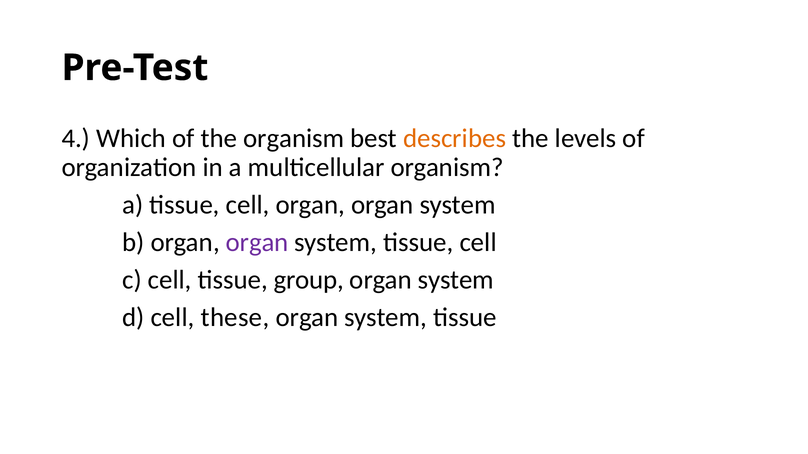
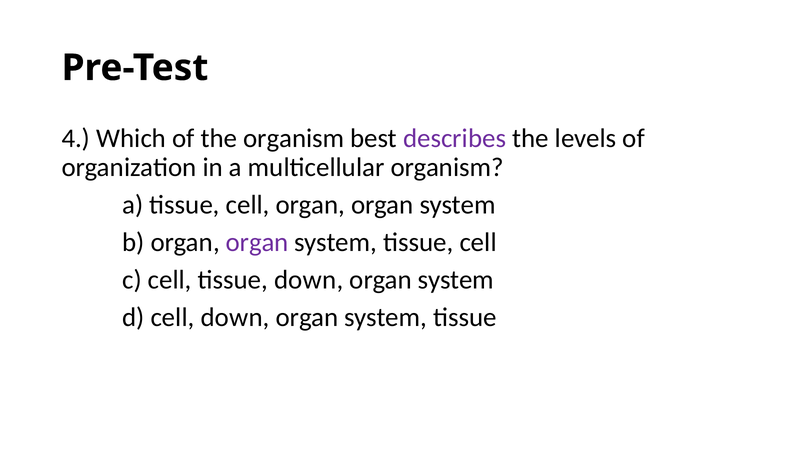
describes colour: orange -> purple
tissue group: group -> down
cell these: these -> down
